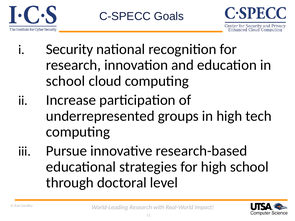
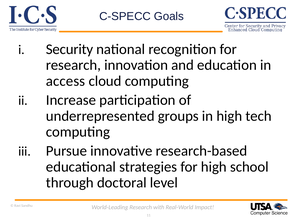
school at (66, 81): school -> access
